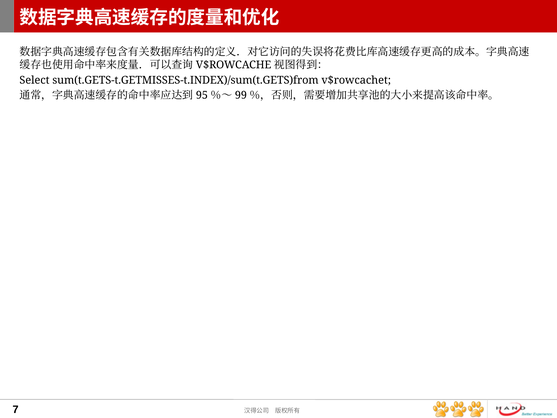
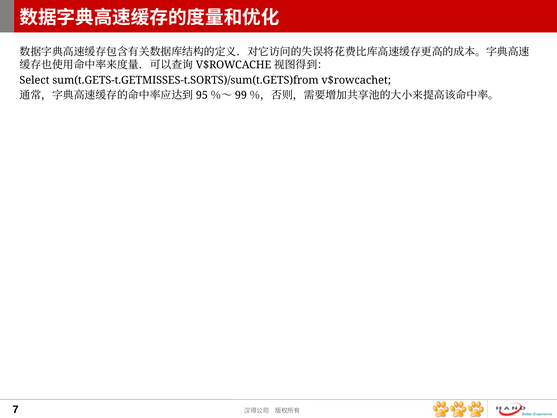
sum(t.GETS-t.GETMISSES-t.INDEX)/sum(t.GETS)from: sum(t.GETS-t.GETMISSES-t.INDEX)/sum(t.GETS)from -> sum(t.GETS-t.GETMISSES-t.SORTS)/sum(t.GETS)from
